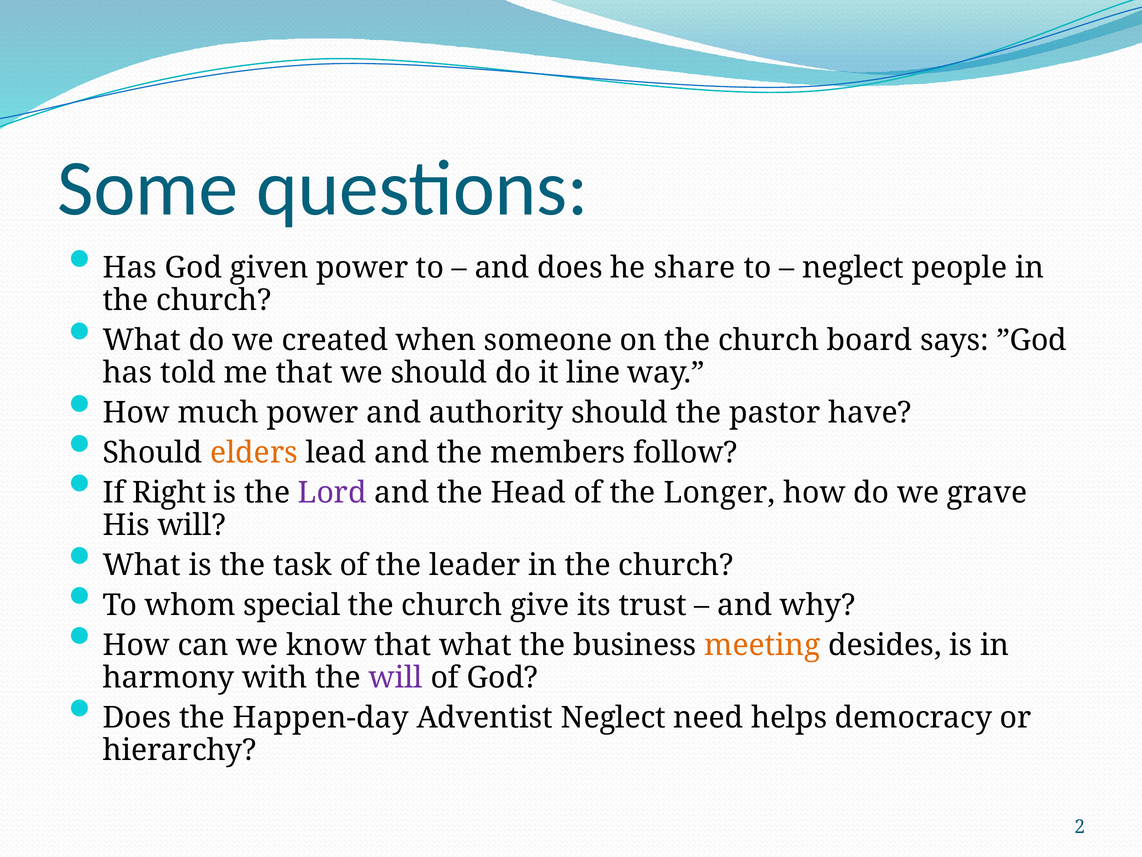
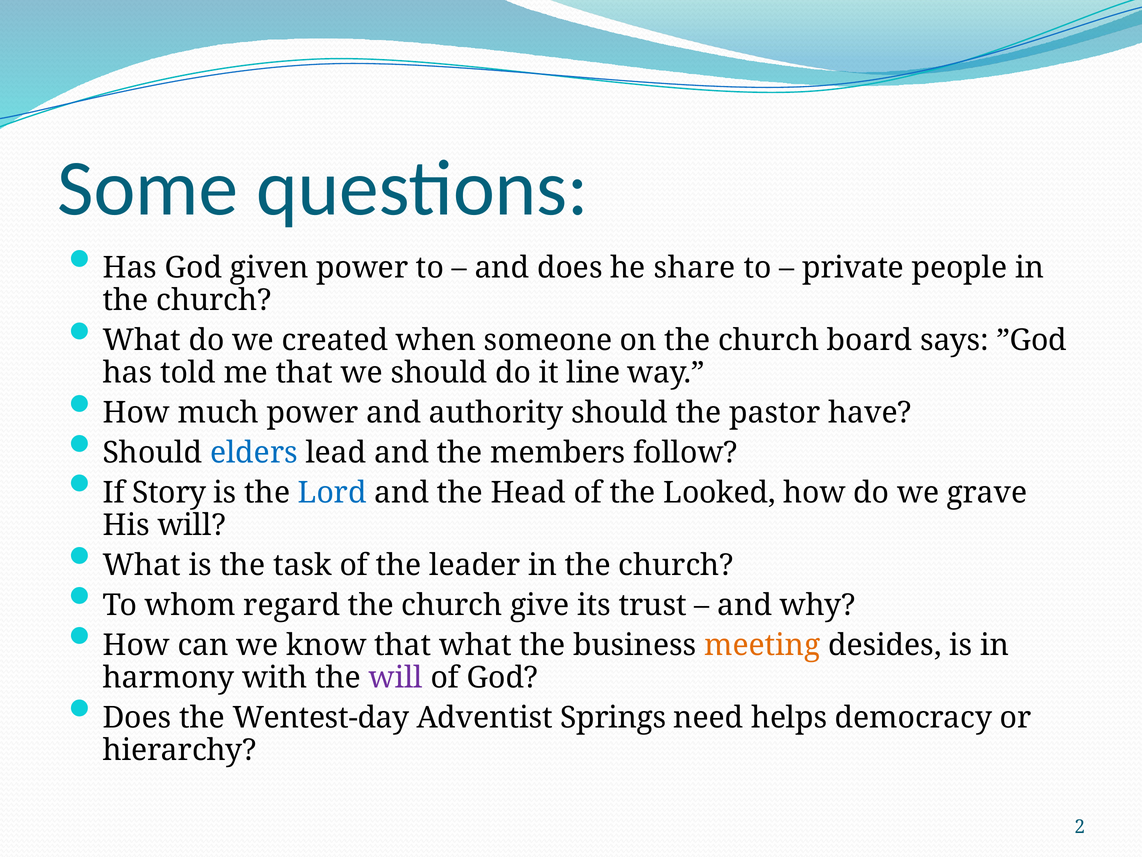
neglect at (853, 268): neglect -> private
elders colour: orange -> blue
Right: Right -> Story
Lord colour: purple -> blue
Longer: Longer -> Looked
special: special -> regard
Happen-day: Happen-day -> Wentest-day
Adventist Neglect: Neglect -> Springs
